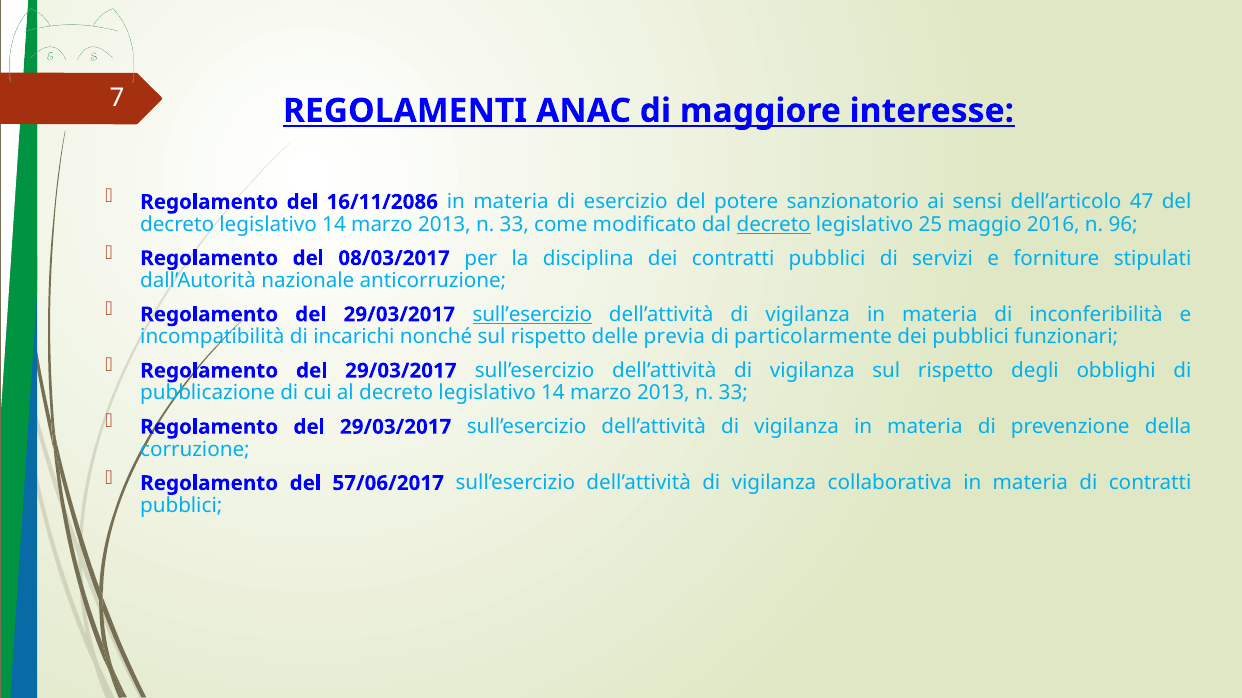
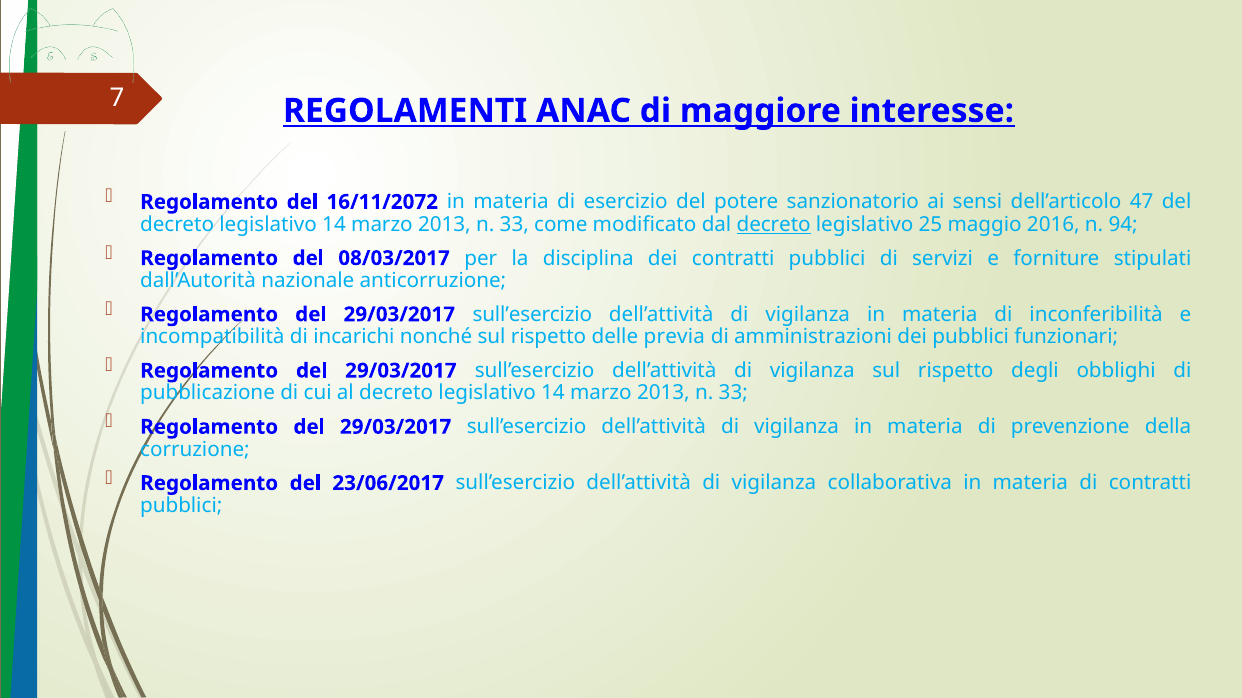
16/11/2086: 16/11/2086 -> 16/11/2072
96: 96 -> 94
sull’esercizio at (532, 315) underline: present -> none
particolarmente: particolarmente -> amministrazioni
57/06/2017: 57/06/2017 -> 23/06/2017
